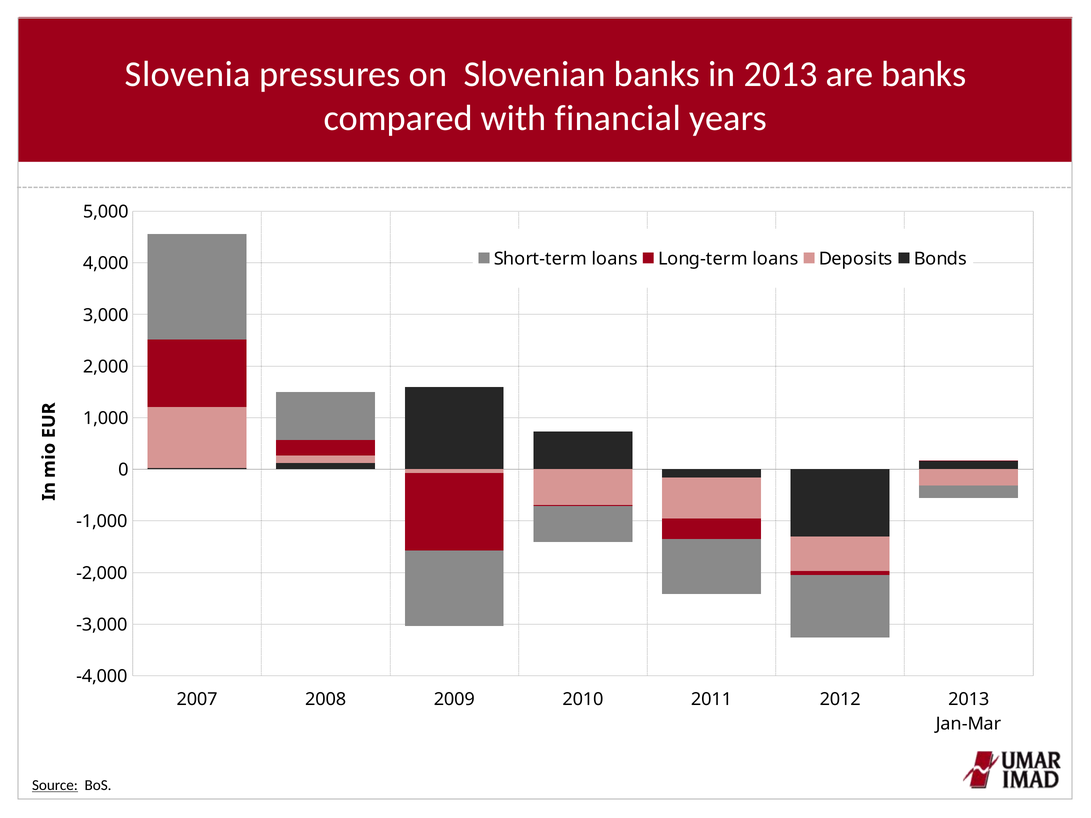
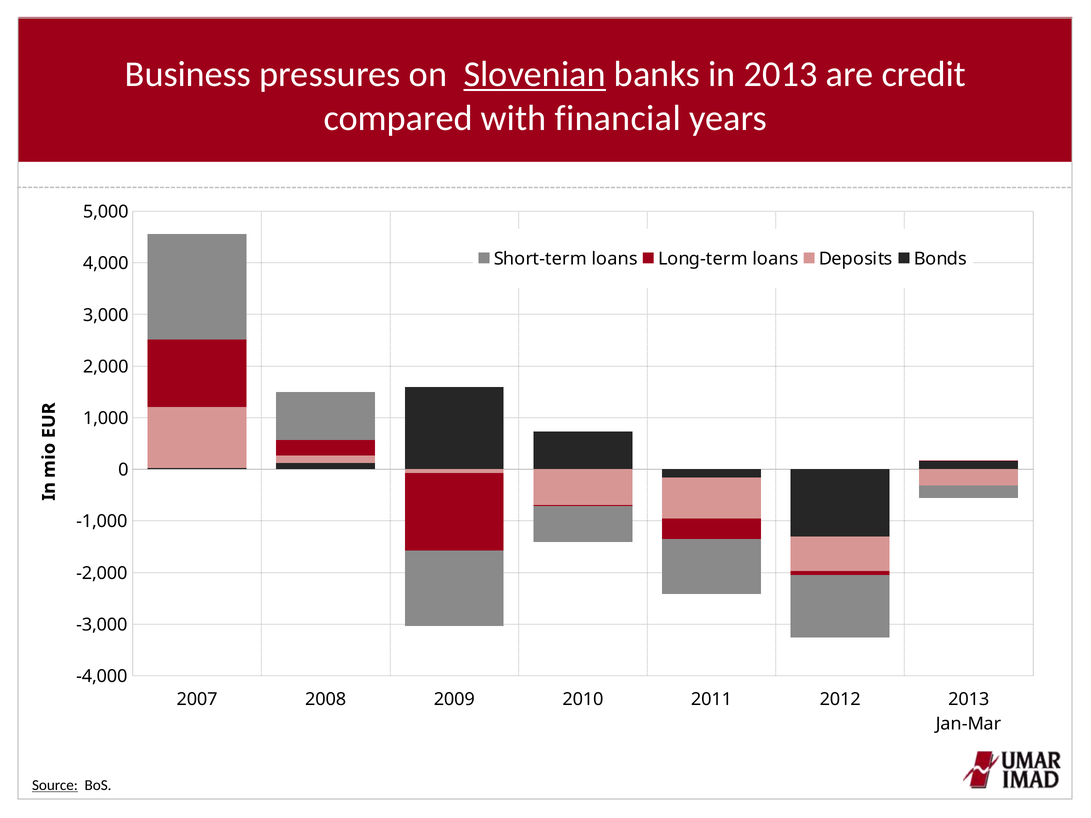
Slovenia: Slovenia -> Business
Slovenian underline: none -> present
are banks: banks -> credit
